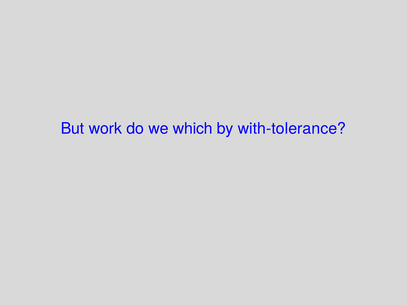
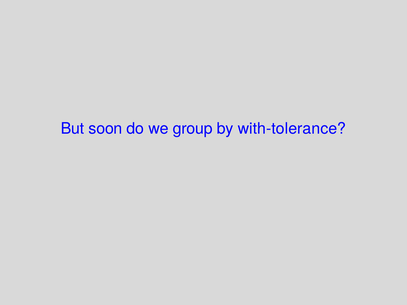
work: work -> soon
which: which -> group
